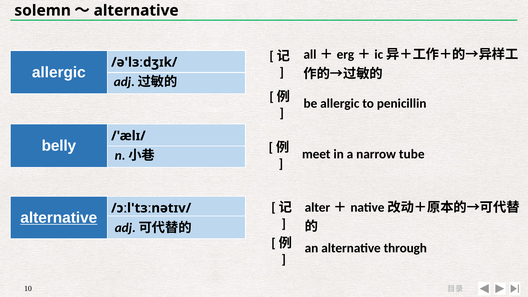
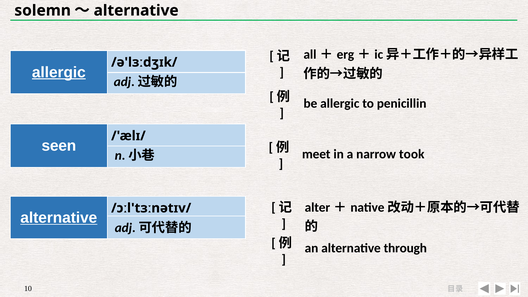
allergic at (59, 72) underline: none -> present
belly: belly -> seen
tube: tube -> took
